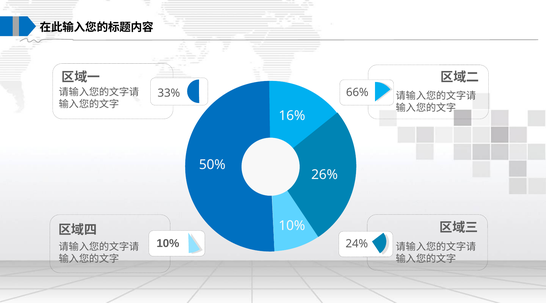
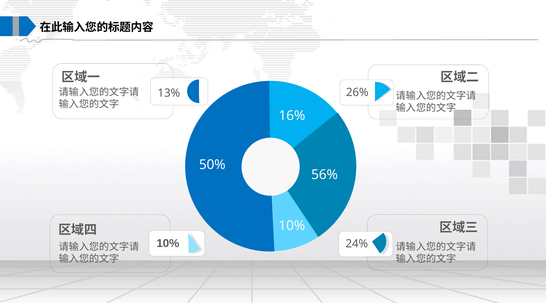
66%: 66% -> 26%
33%: 33% -> 13%
26%: 26% -> 56%
